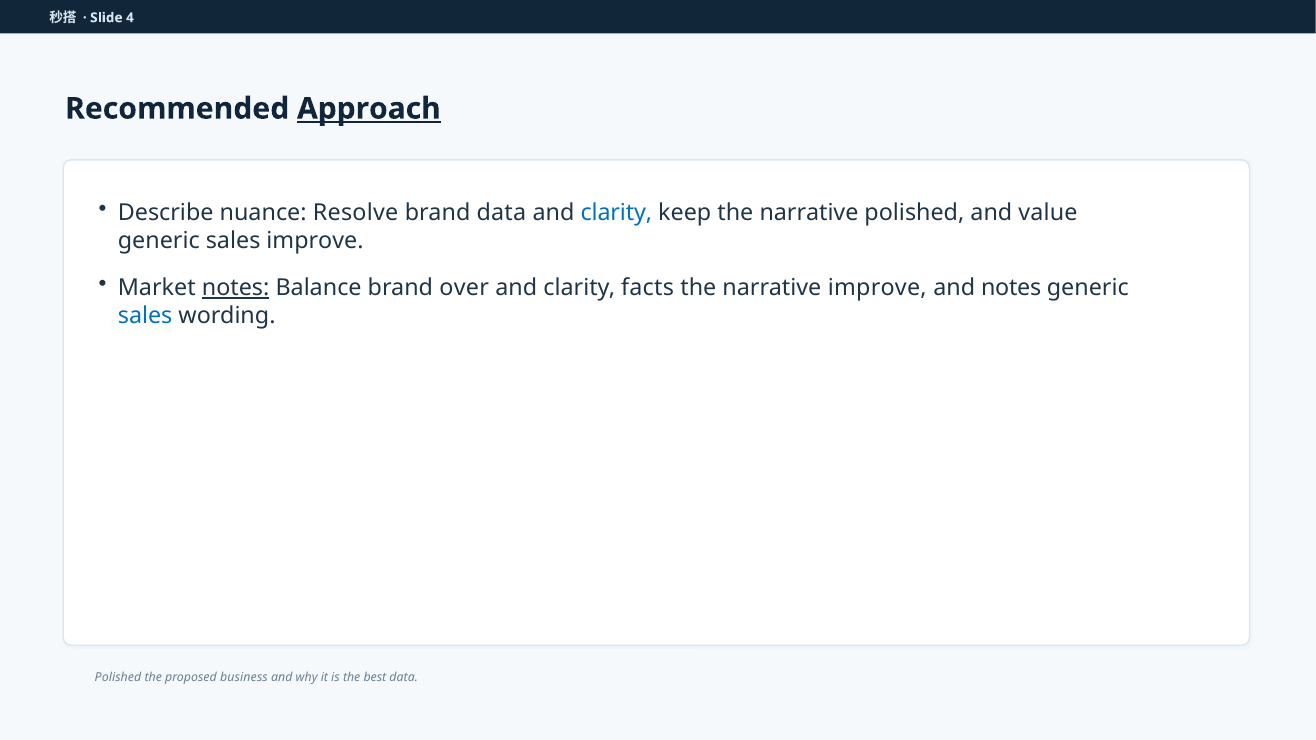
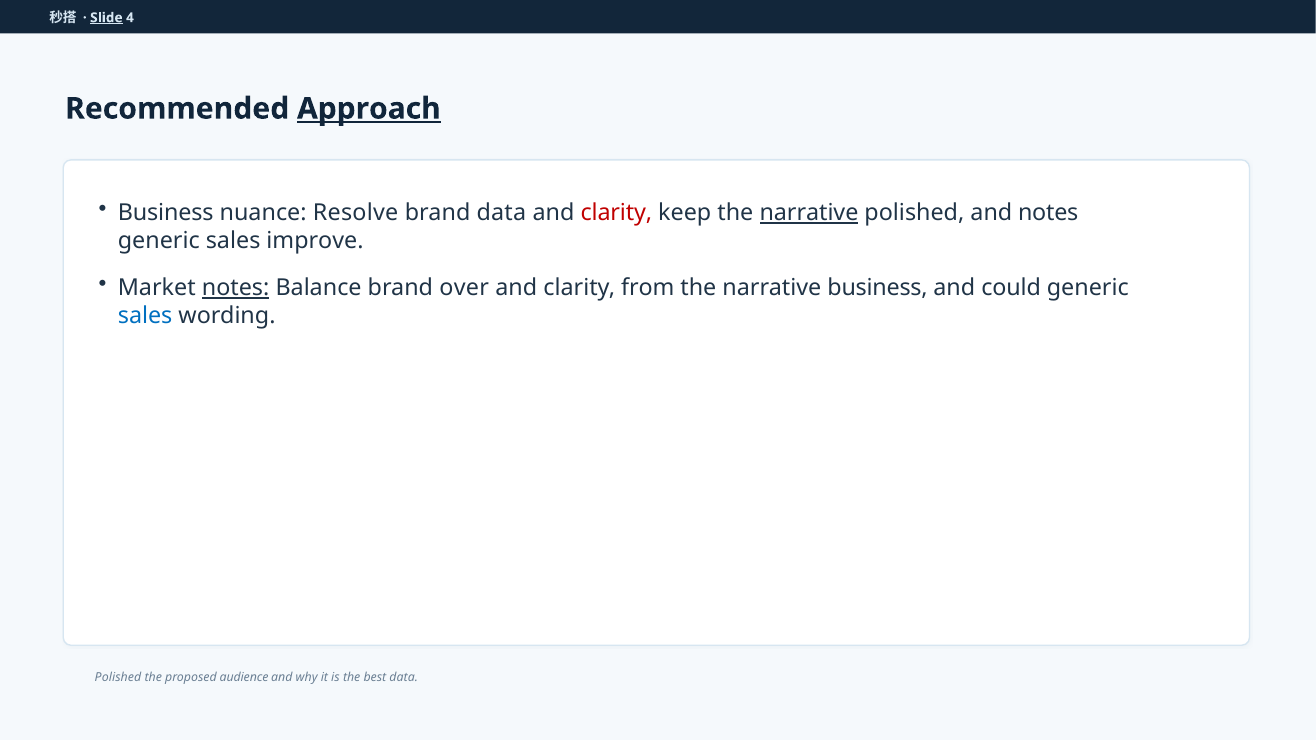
Slide underline: none -> present
Describe at (166, 213): Describe -> Business
clarity at (616, 213) colour: blue -> red
narrative at (809, 213) underline: none -> present
and value: value -> notes
facts: facts -> from
narrative improve: improve -> business
and notes: notes -> could
business: business -> audience
